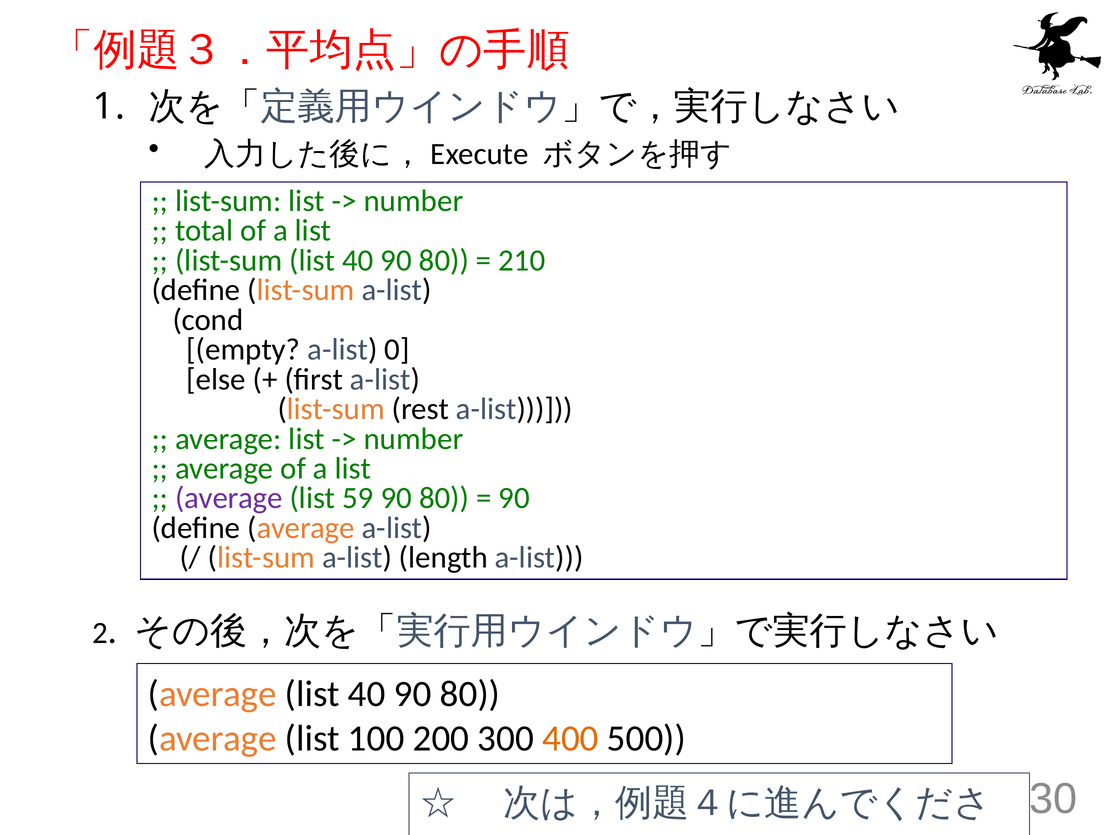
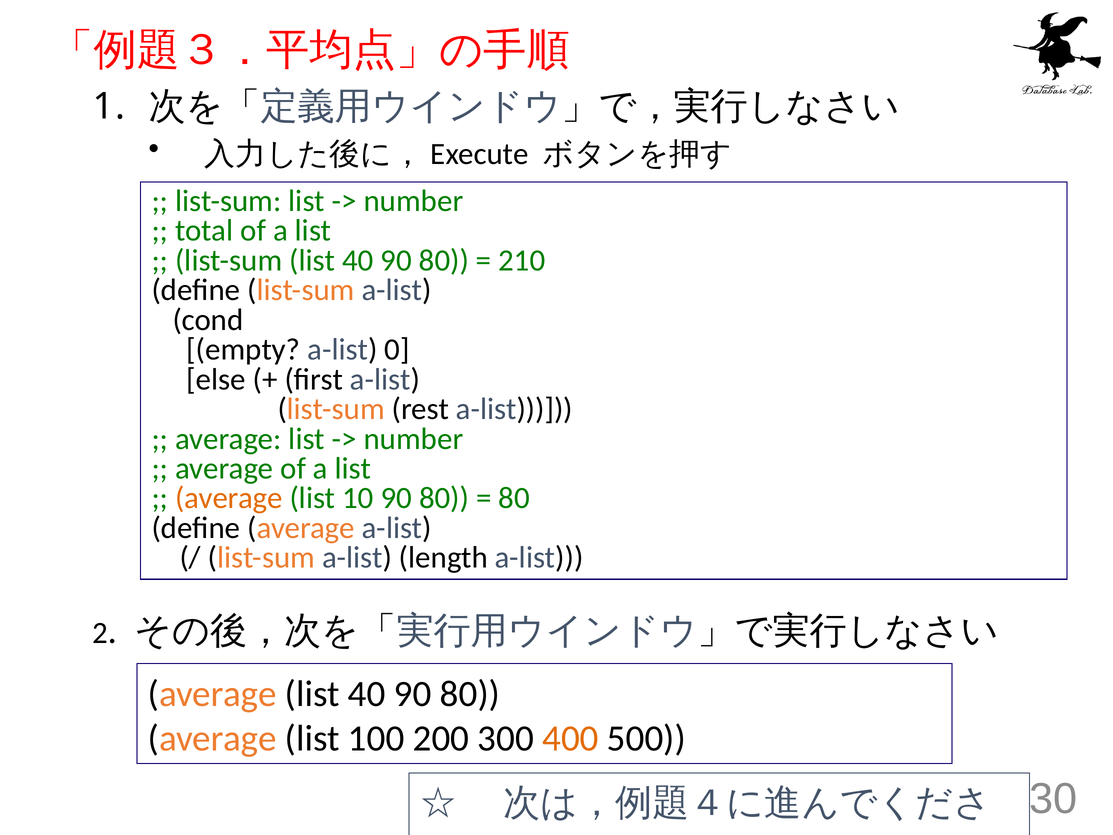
average at (229, 498) colour: purple -> orange
59: 59 -> 10
90 at (514, 498): 90 -> 80
